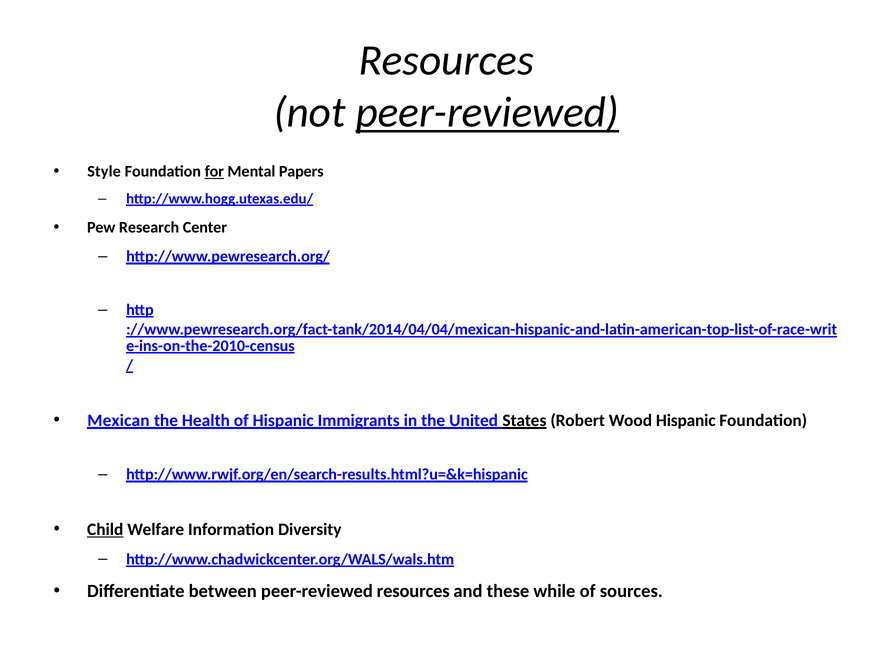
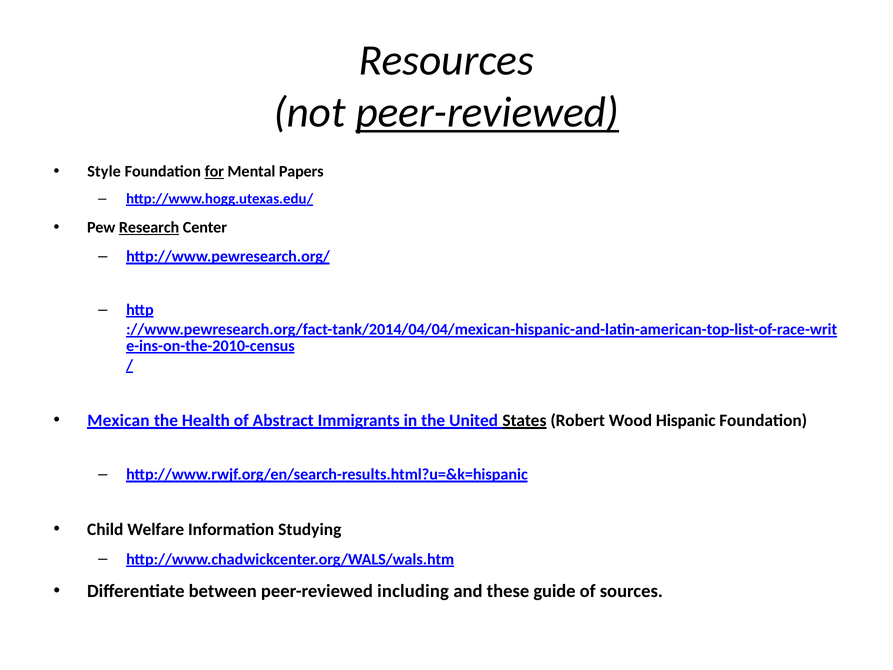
Research underline: none -> present
of Hispanic: Hispanic -> Abstract
Child underline: present -> none
Diversity: Diversity -> Studying
peer-reviewed resources: resources -> including
while: while -> guide
